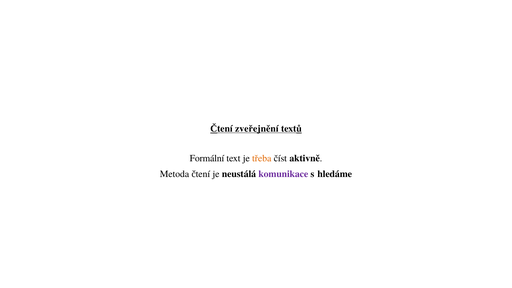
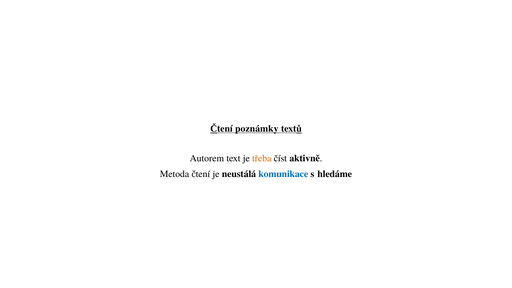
zveřejnění: zveřejnění -> poznámky
Formální: Formální -> Autorem
komunikace colour: purple -> blue
